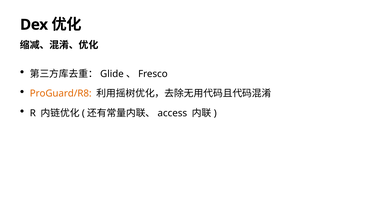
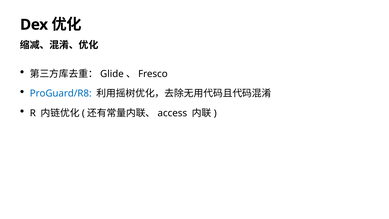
ProGuard/R8 colour: orange -> blue
